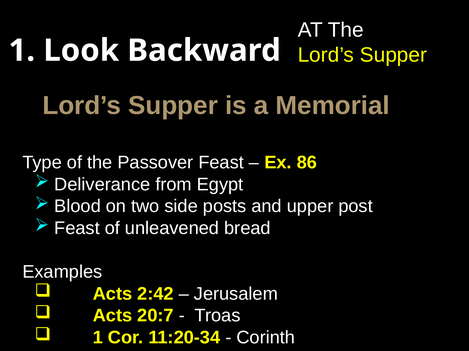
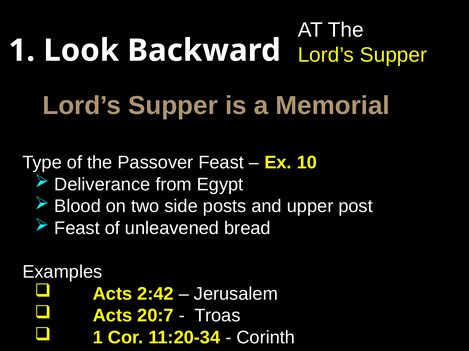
86: 86 -> 10
